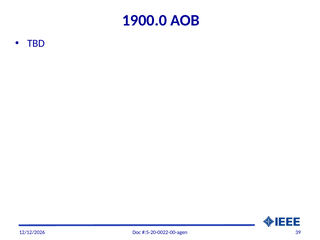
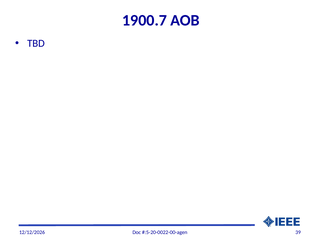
1900.0: 1900.0 -> 1900.7
